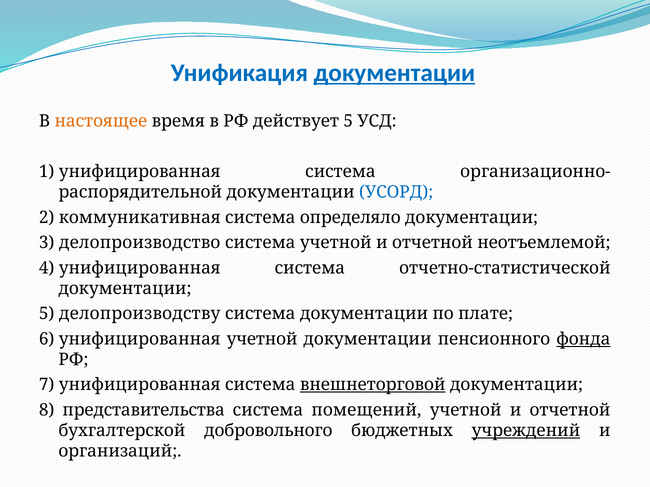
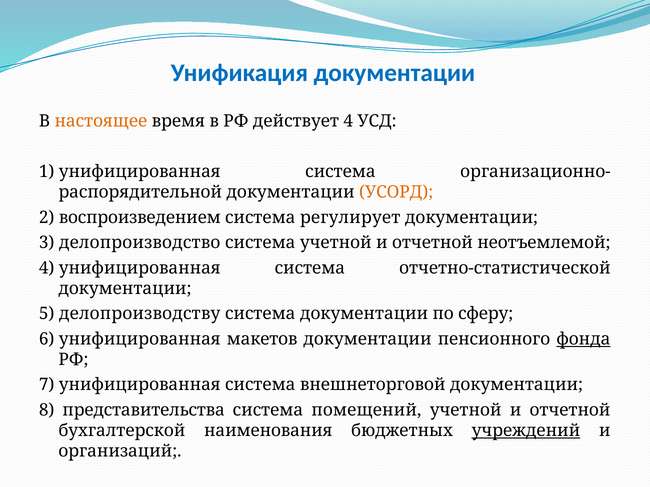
документации at (394, 73) underline: present -> none
действует 5: 5 -> 4
УСОРД colour: blue -> orange
коммуникативная: коммуникативная -> воспроизведением
определяло: определяло -> регулирует
плате: плате -> сферу
унифицированная учетной: учетной -> макетов
внешнеторговой underline: present -> none
добровольного: добровольного -> наименования
